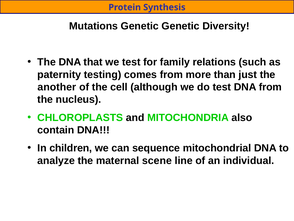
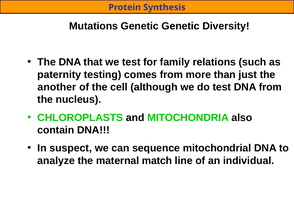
children: children -> suspect
scene: scene -> match
